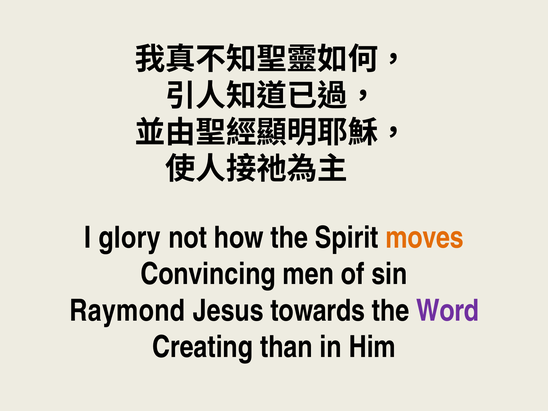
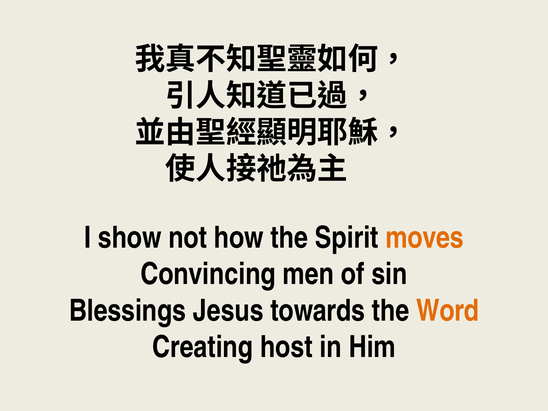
glory: glory -> show
Raymond: Raymond -> Blessings
Word colour: purple -> orange
than: than -> host
